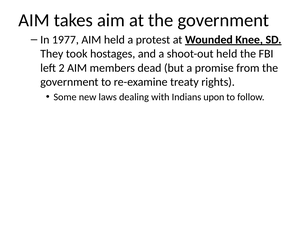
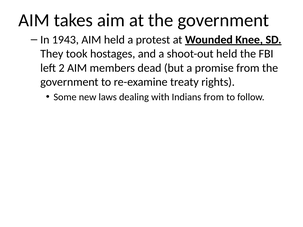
1977: 1977 -> 1943
Indians upon: upon -> from
